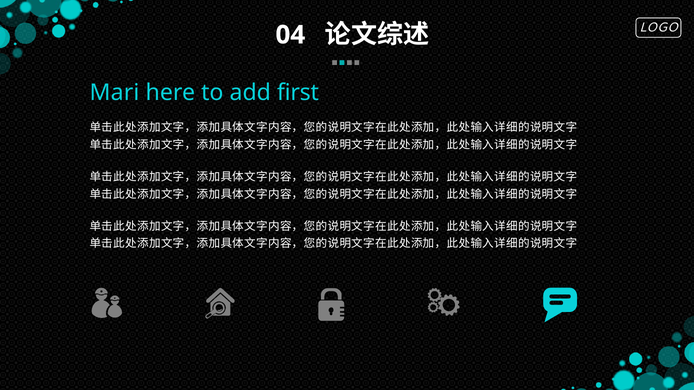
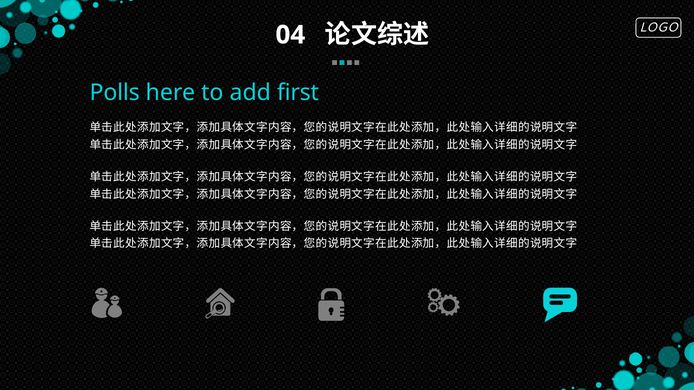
Mari: Mari -> Polls
